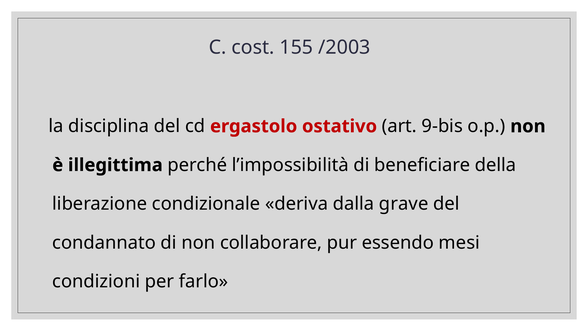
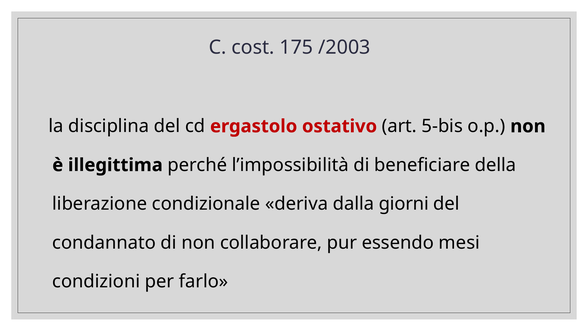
155: 155 -> 175
9-bis: 9-bis -> 5-bis
grave: grave -> giorni
